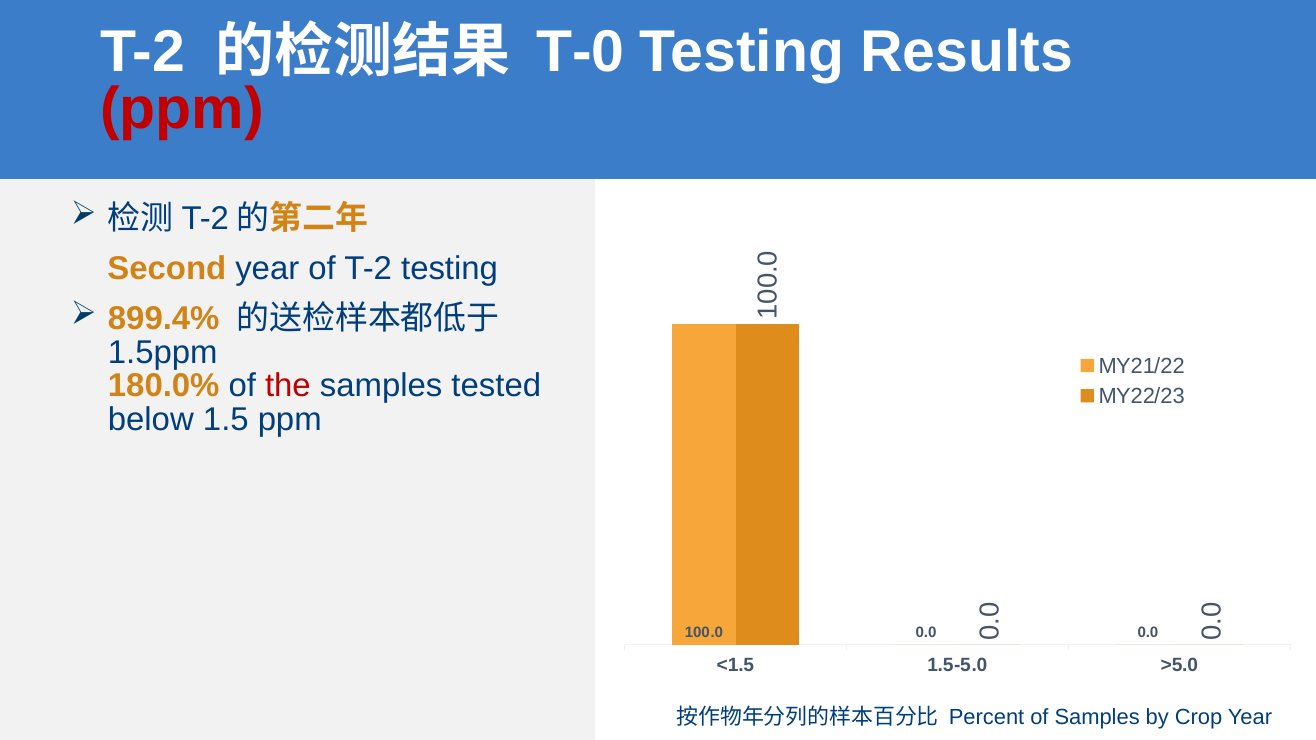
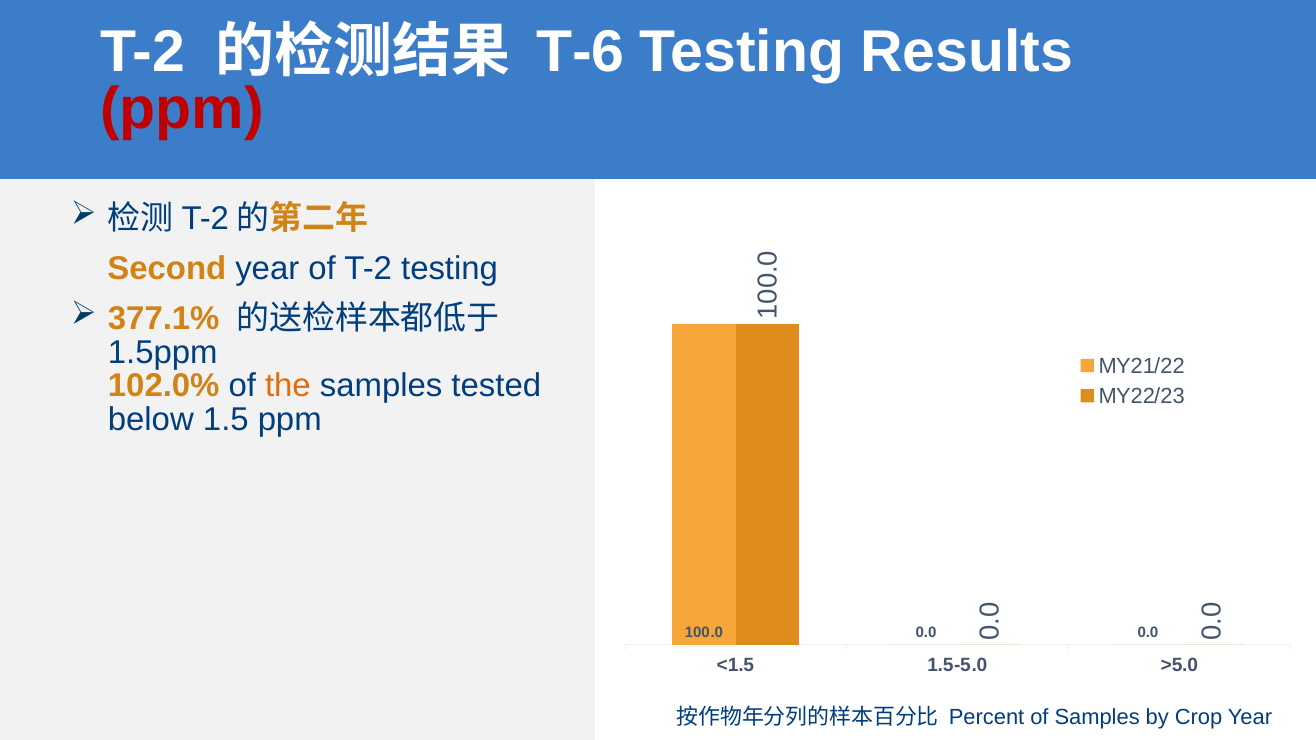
T-0: T-0 -> T-6
899.4%: 899.4% -> 377.1%
180.0%: 180.0% -> 102.0%
the colour: red -> orange
